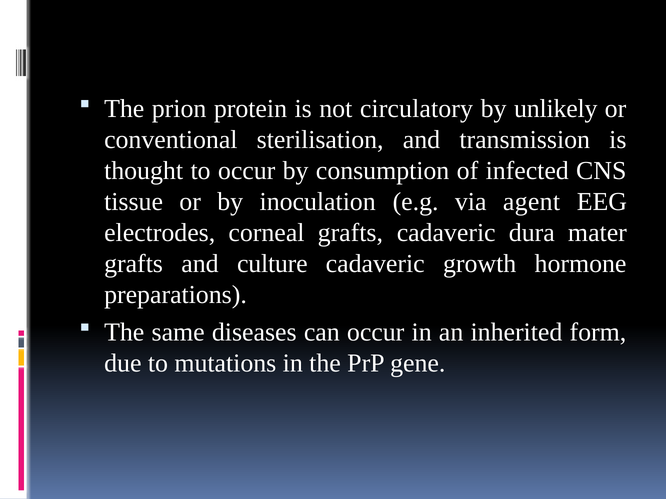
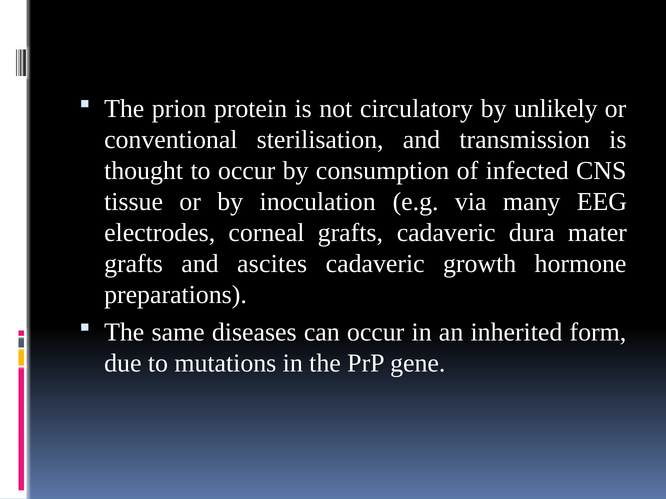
agent: agent -> many
culture: culture -> ascites
